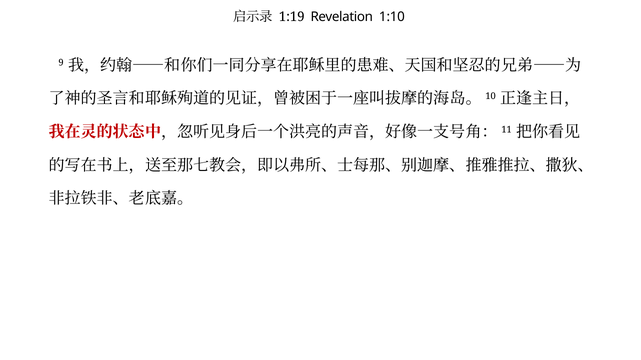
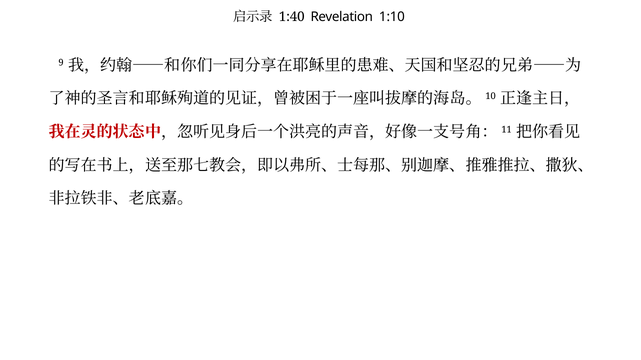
1:19: 1:19 -> 1:40
